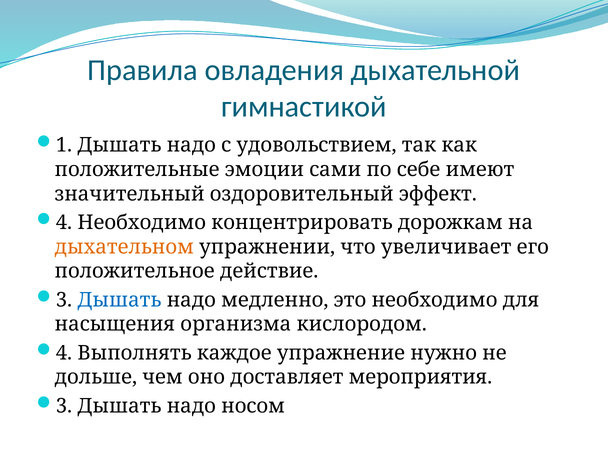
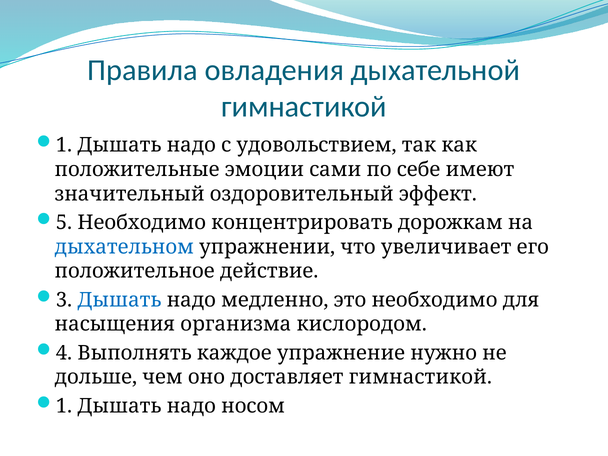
4 at (64, 223): 4 -> 5
дыхательном colour: orange -> blue
доставляет мероприятия: мероприятия -> гимнастикой
3 at (64, 406): 3 -> 1
